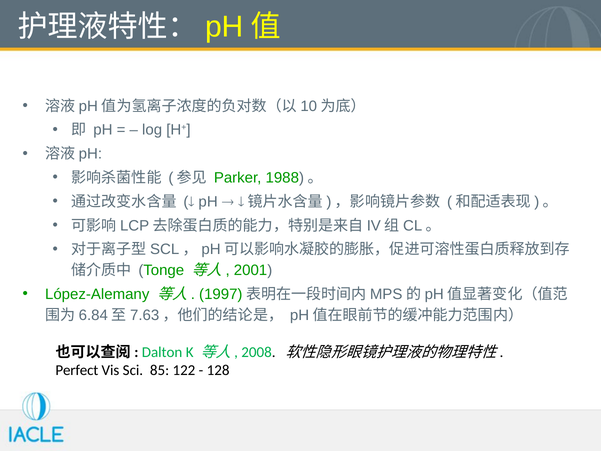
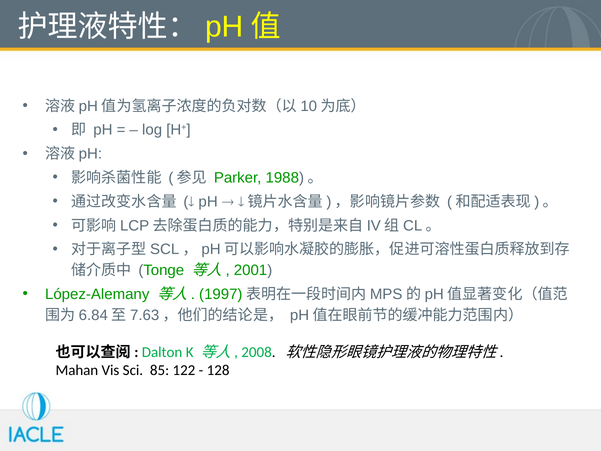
Perfect: Perfect -> Mahan
